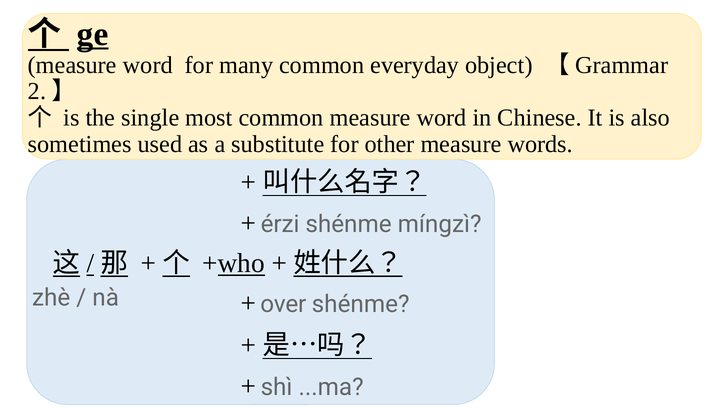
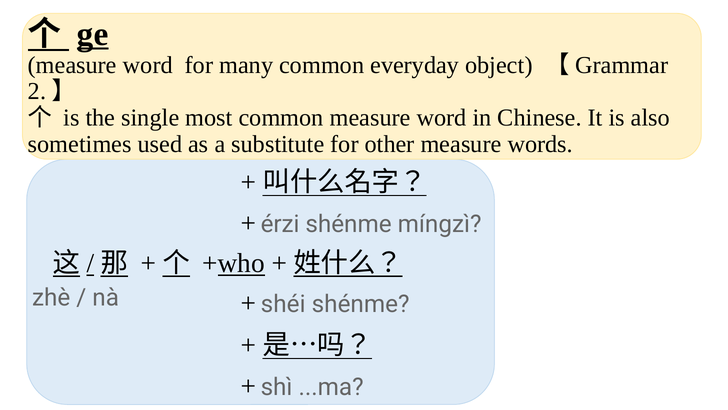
over: over -> shéi
